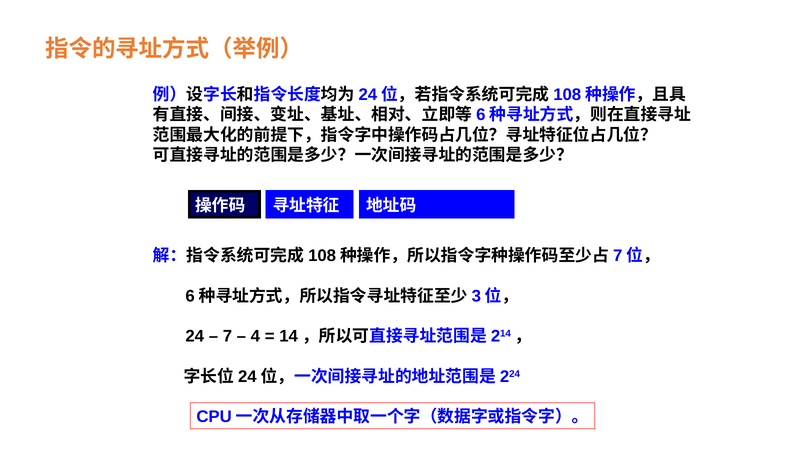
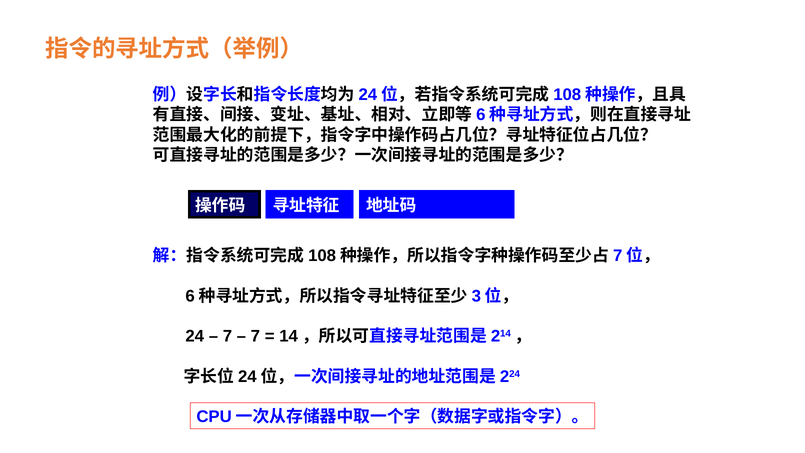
4 at (255, 336): 4 -> 7
